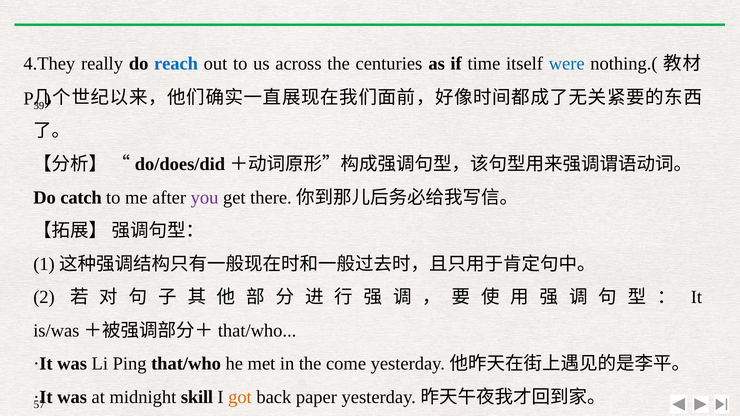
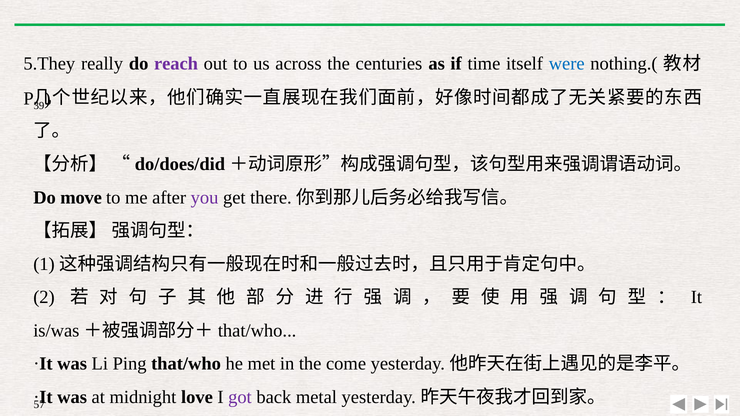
4.They: 4.They -> 5.They
reach colour: blue -> purple
catch: catch -> move
skill: skill -> love
got colour: orange -> purple
paper: paper -> metal
